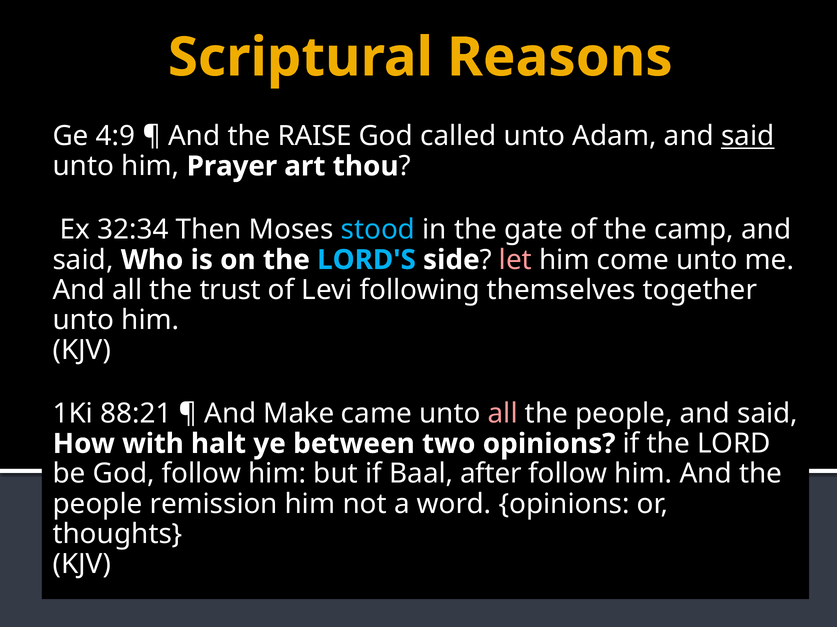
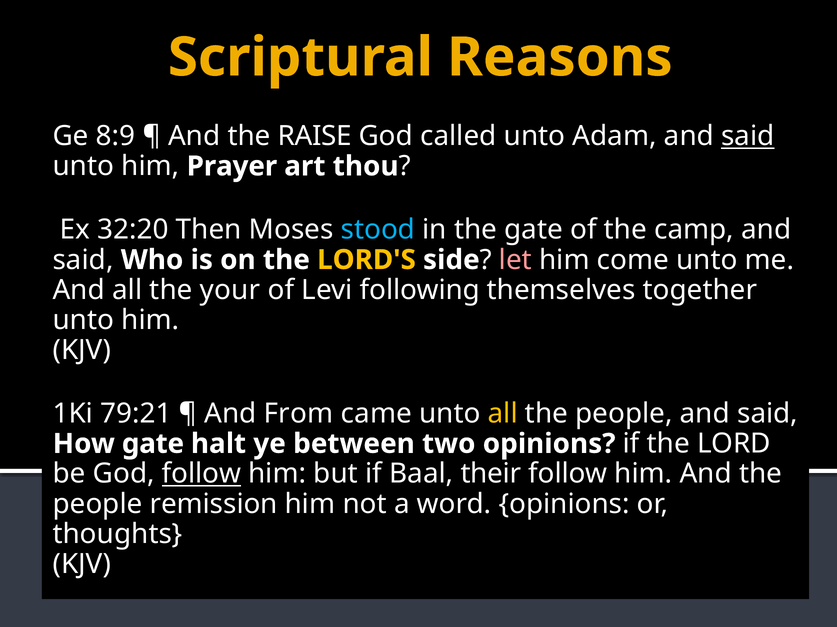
4:9: 4:9 -> 8:9
32:34: 32:34 -> 32:20
LORD'S colour: light blue -> yellow
trust: trust -> your
88:21: 88:21 -> 79:21
Make: Make -> From
all at (503, 414) colour: pink -> yellow
How with: with -> gate
follow at (201, 474) underline: none -> present
after: after -> their
